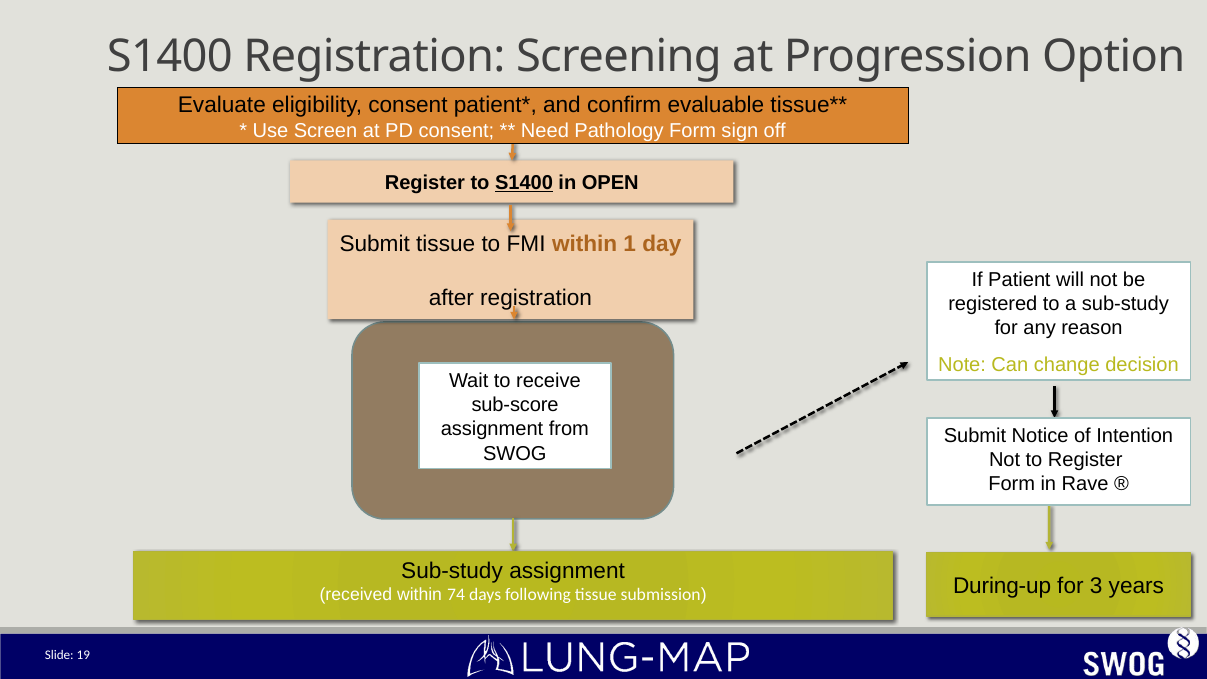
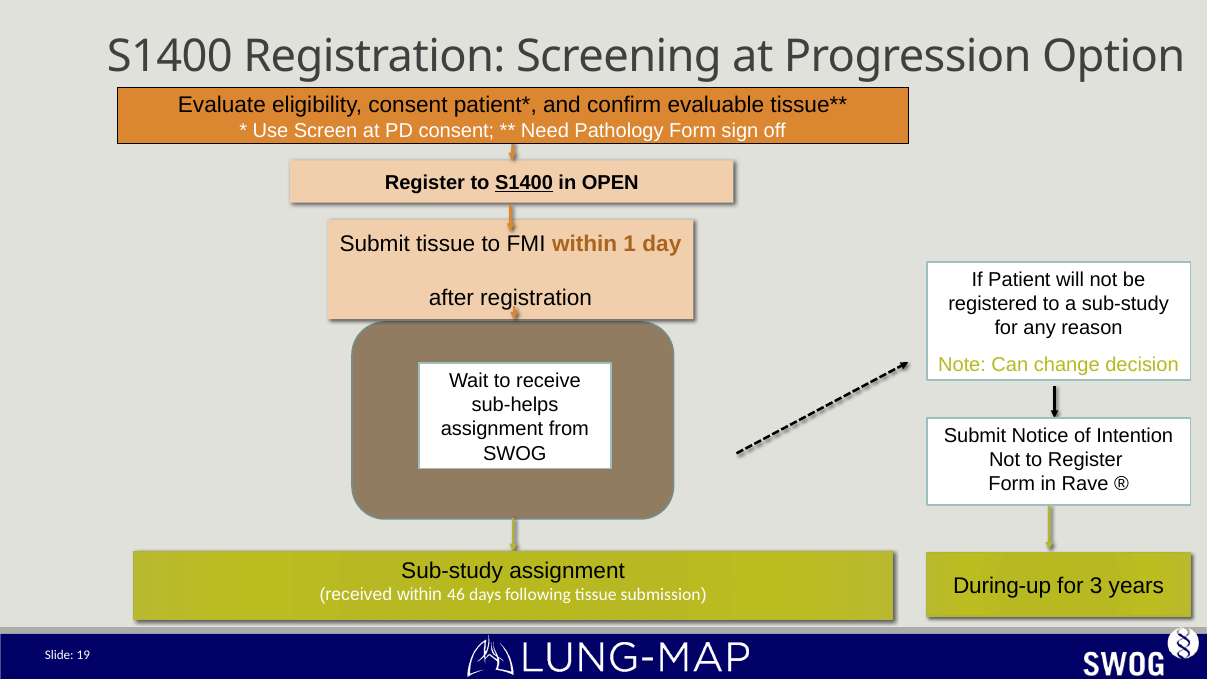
sub-score: sub-score -> sub-helps
74: 74 -> 46
